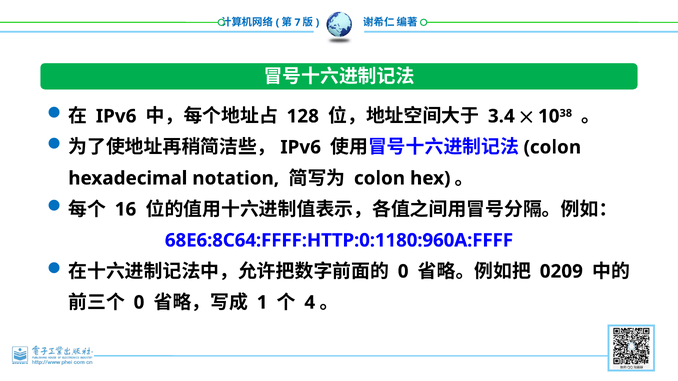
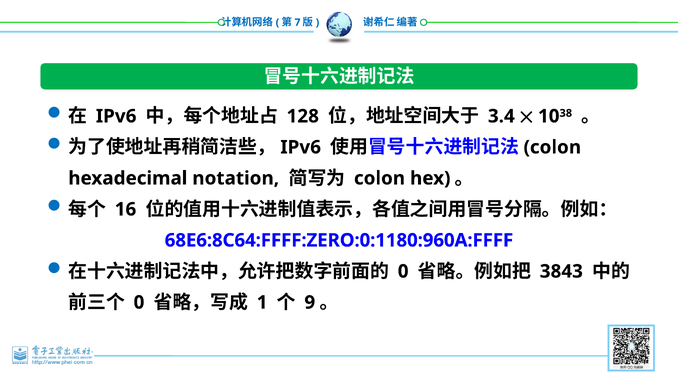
68E6:8C64:FFFF:HTTP:0:1180:960A:FFFF: 68E6:8C64:FFFF:HTTP:0:1180:960A:FFFF -> 68E6:8C64:FFFF:ZERO:0:1180:960A:FFFF
0209: 0209 -> 3843
4: 4 -> 9
